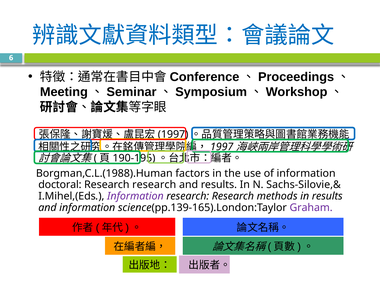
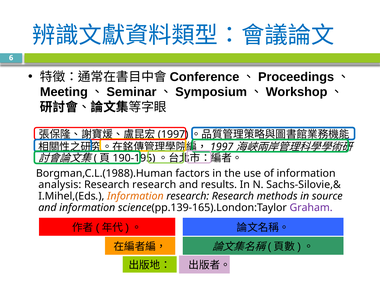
doctoral: doctoral -> analysis
Information at (135, 196) colour: purple -> orange
in results: results -> source
